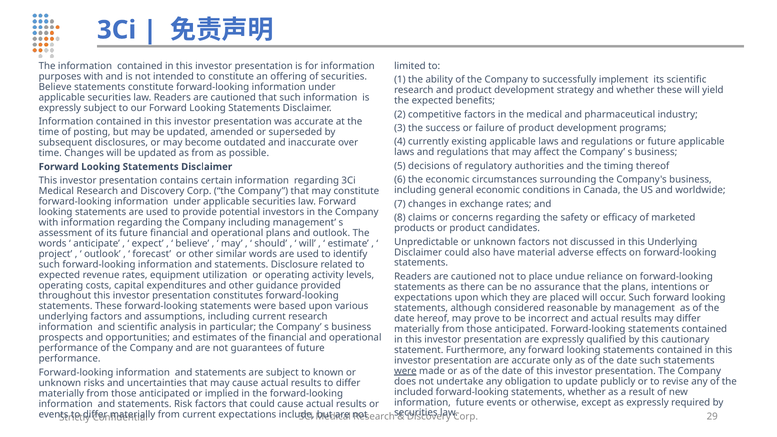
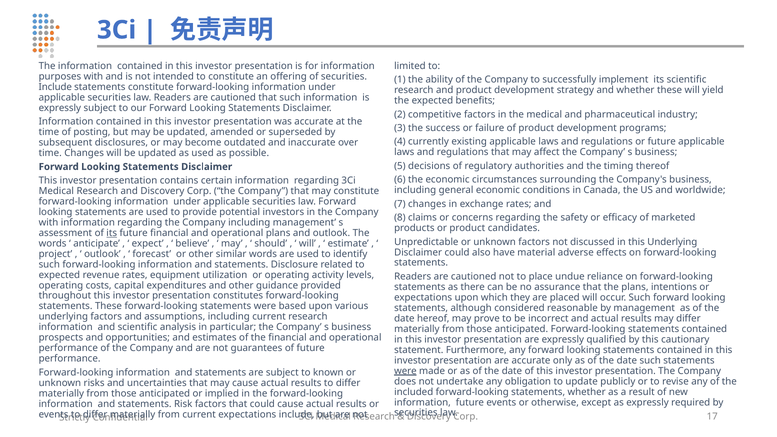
Believe at (55, 87): Believe -> Include
as from: from -> used
its at (112, 233) underline: none -> present
29: 29 -> 17
